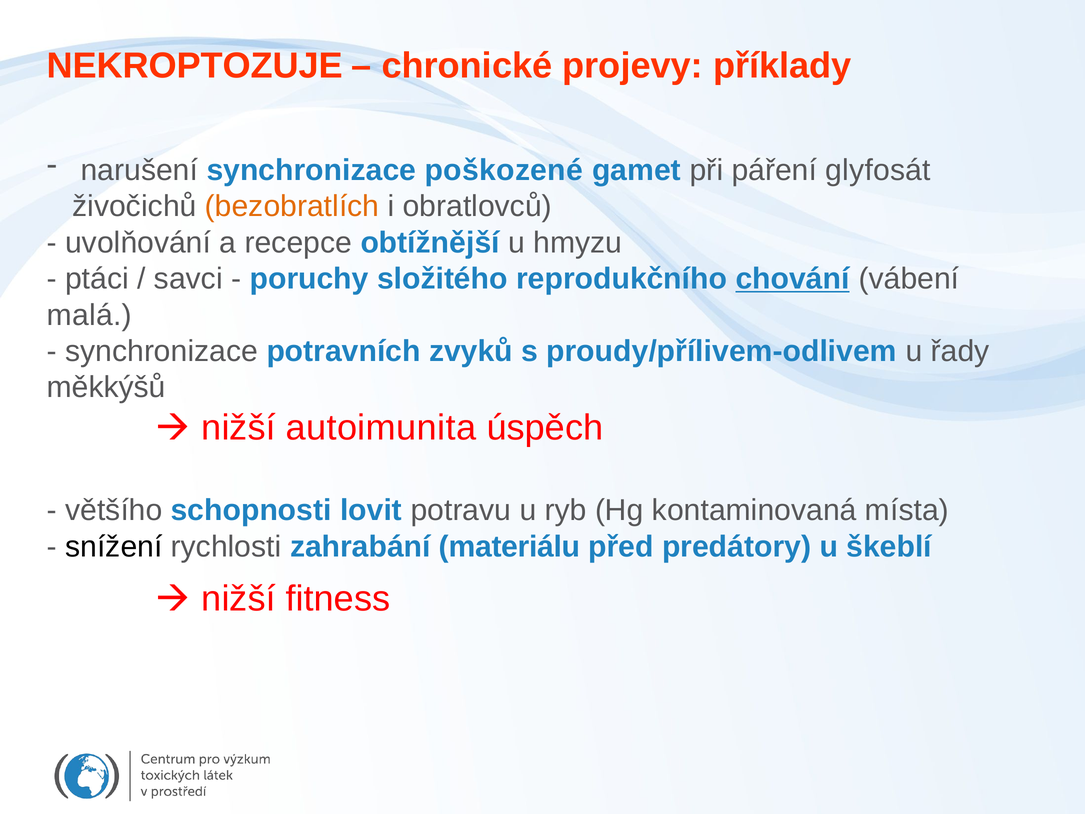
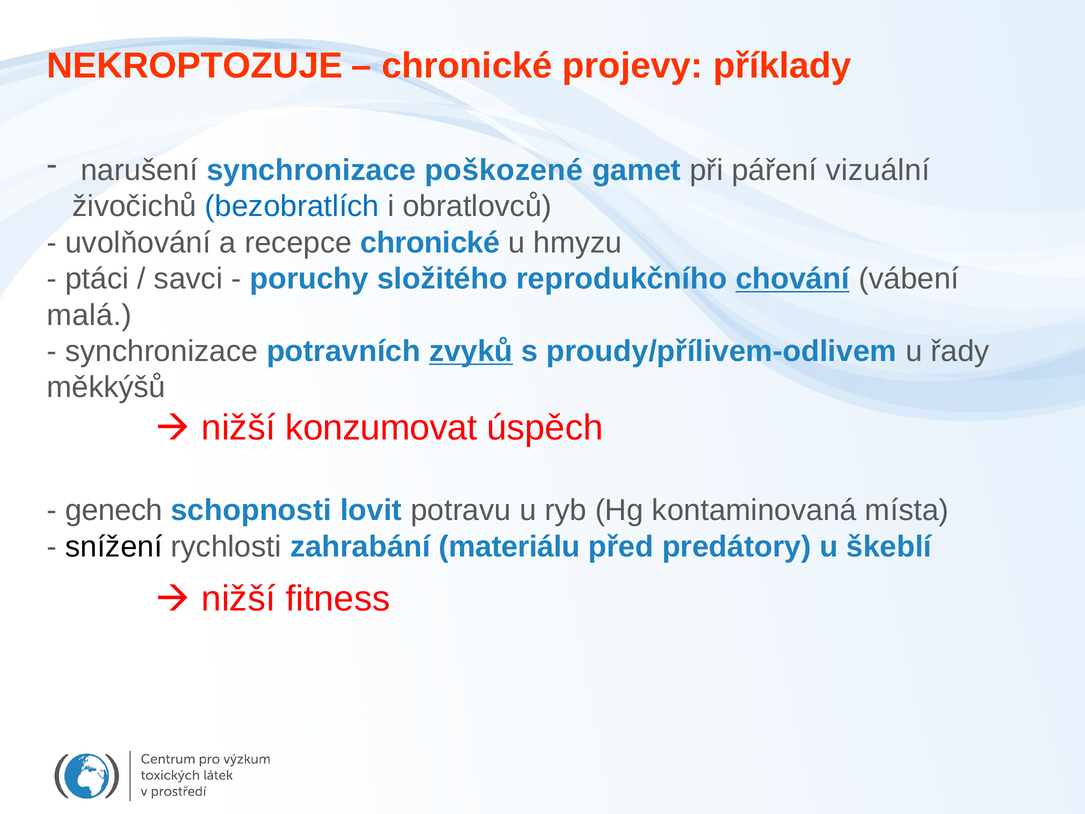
glyfosát: glyfosát -> vizuální
bezobratlích colour: orange -> blue
recepce obtížnější: obtížnější -> chronické
zvyků underline: none -> present
autoimunita: autoimunita -> konzumovat
většího: většího -> genech
